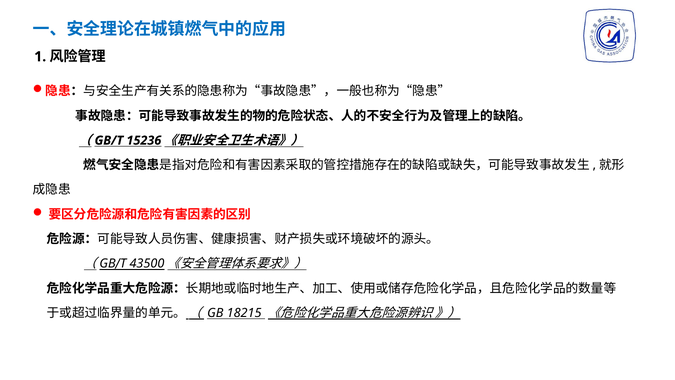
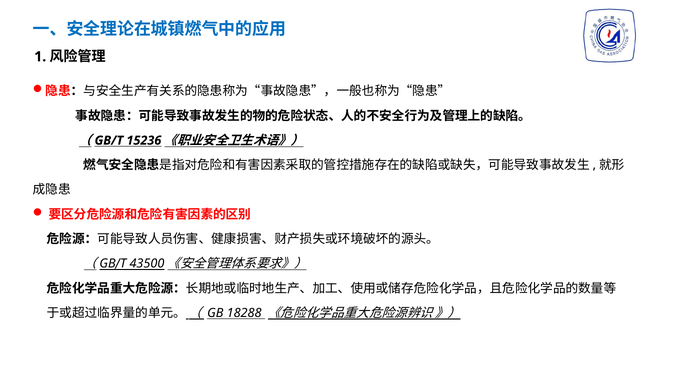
18215: 18215 -> 18288
